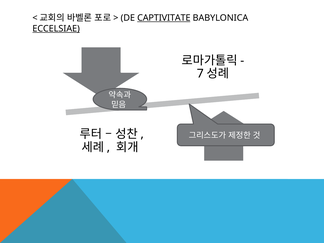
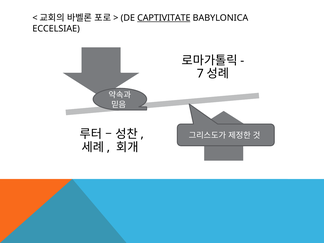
ECCELSIAE underline: present -> none
